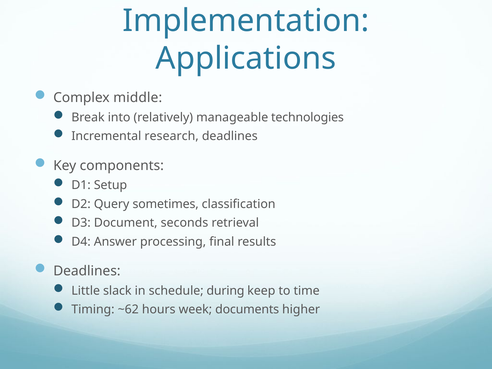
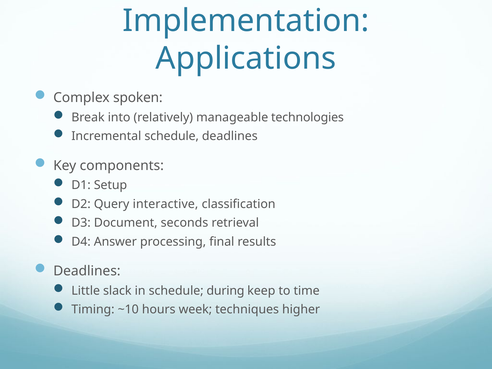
middle: middle -> spoken
Incremental research: research -> schedule
sometimes: sometimes -> interactive
~62: ~62 -> ~10
documents: documents -> techniques
